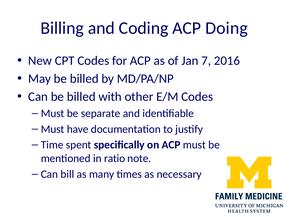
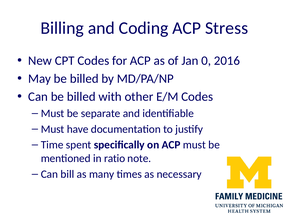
Doing: Doing -> Stress
7: 7 -> 0
